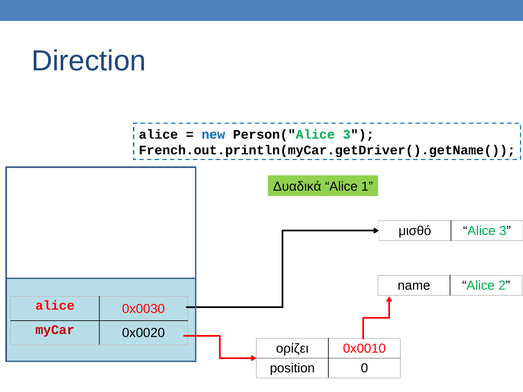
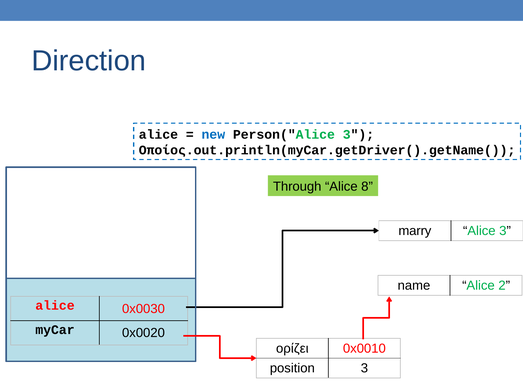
French.out.println(myCar.getDriver().getName(: French.out.println(myCar.getDriver().getName( -> Οποίος.out.println(myCar.getDriver().getName(
Δυαδικά: Δυαδικά -> Through
1: 1 -> 8
μισθό: μισθό -> marry
myCar colour: red -> black
position 0: 0 -> 3
